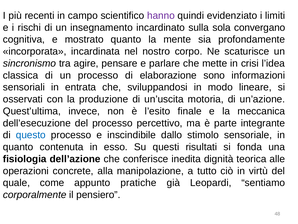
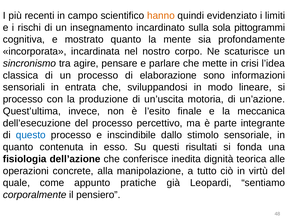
hanno colour: purple -> orange
convergano: convergano -> pittogrammi
osservati at (23, 99): osservati -> processo
